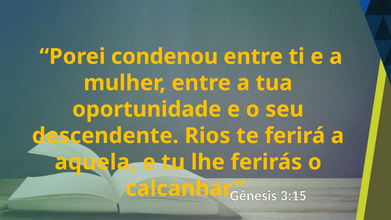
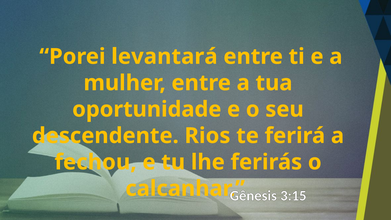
condenou: condenou -> levantará
aquela: aquela -> fechou
